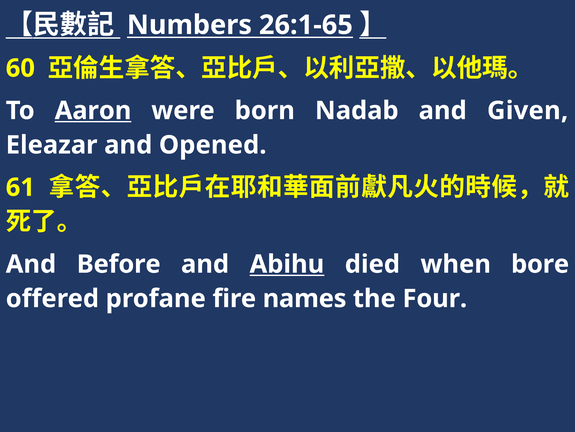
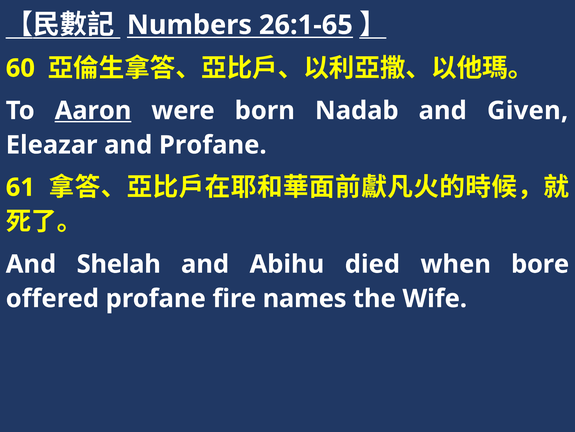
and Opened: Opened -> Profane
Before: Before -> Shelah
Abihu underline: present -> none
Four: Four -> Wife
